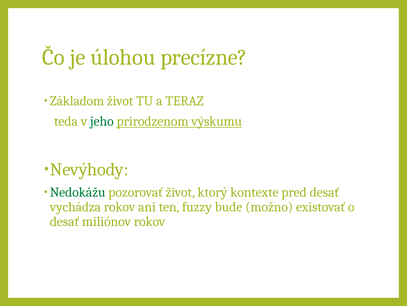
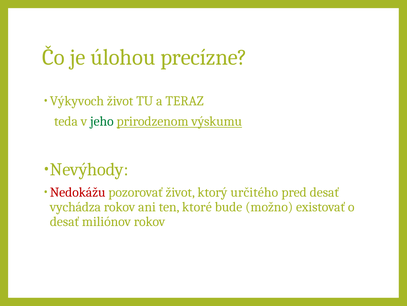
Základom: Základom -> Výkyvoch
Nedokážu colour: green -> red
kontexte: kontexte -> určitého
fuzzy: fuzzy -> ktoré
